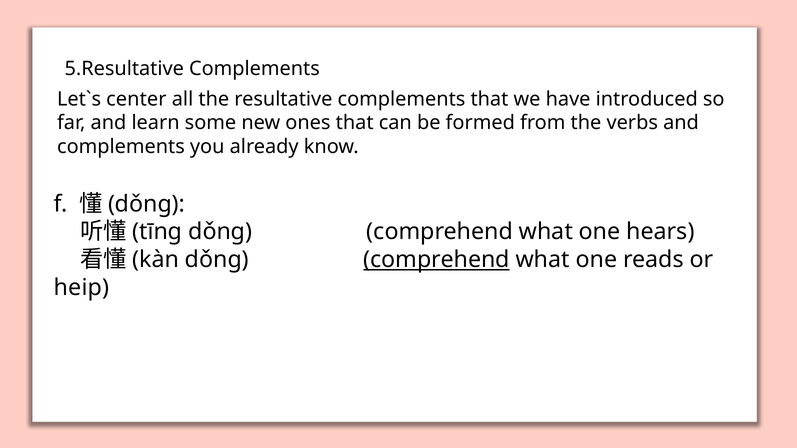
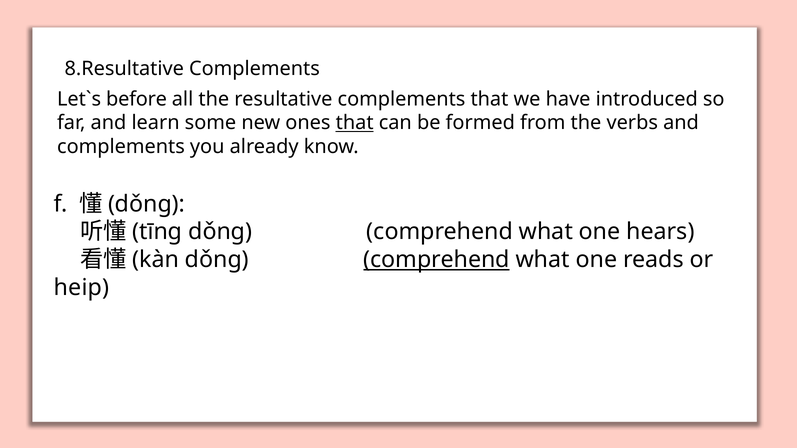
5.Resultative: 5.Resultative -> 8.Resultative
center: center -> before
that at (355, 123) underline: none -> present
